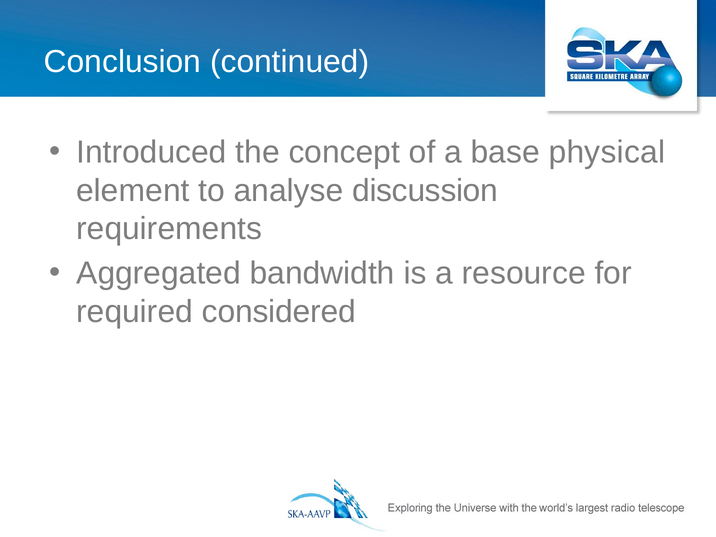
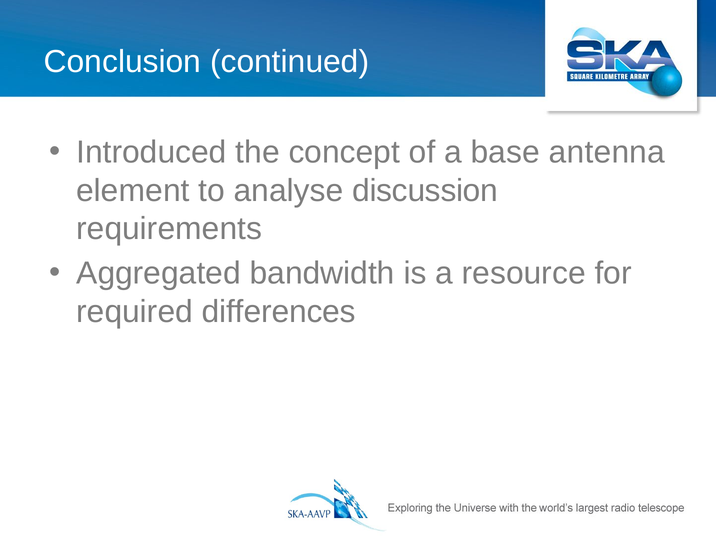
physical: physical -> antenna
considered: considered -> differences
